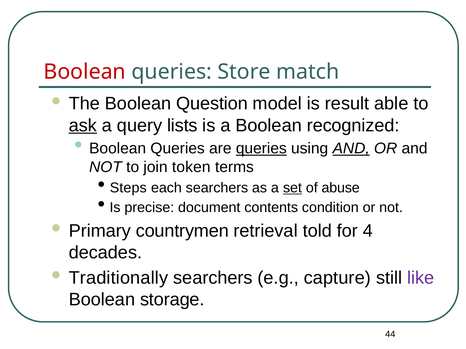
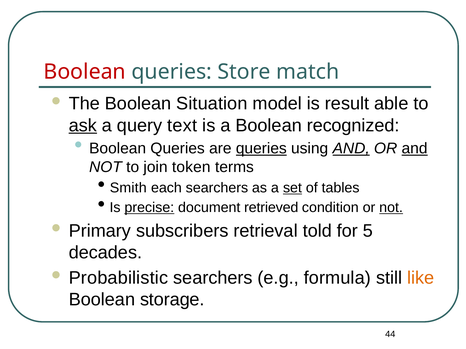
Question: Question -> Situation
lists: lists -> text
and at (415, 149) underline: none -> present
Steps: Steps -> Smith
abuse: abuse -> tables
precise underline: none -> present
contents: contents -> retrieved
not at (391, 208) underline: none -> present
countrymen: countrymen -> subscribers
4: 4 -> 5
Traditionally: Traditionally -> Probabilistic
capture: capture -> formula
like colour: purple -> orange
